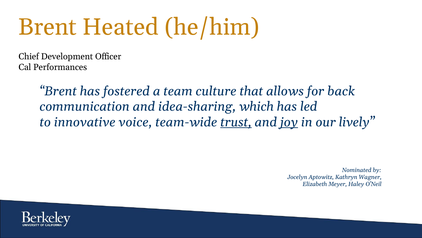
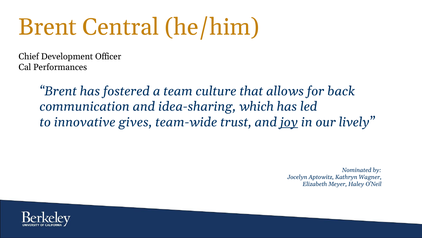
Heated: Heated -> Central
voice: voice -> gives
trust underline: present -> none
